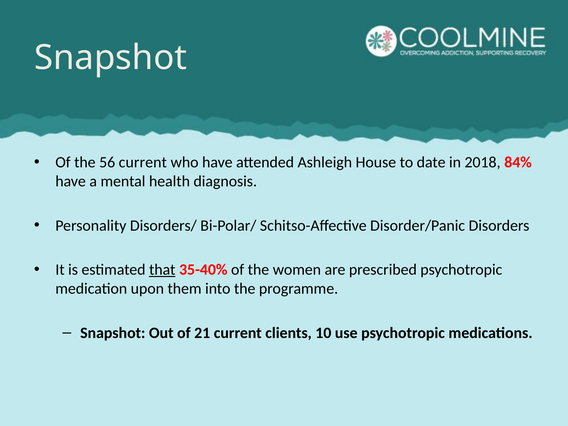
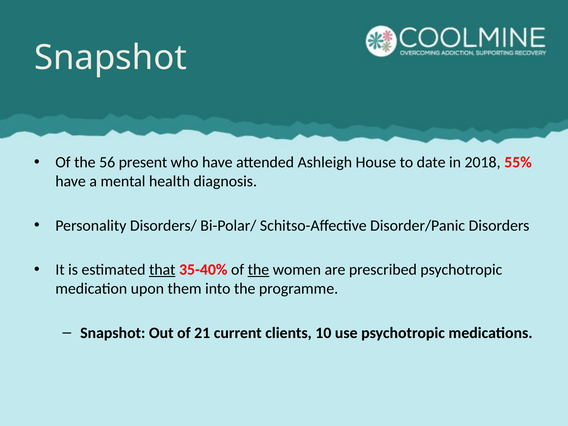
56 current: current -> present
84%: 84% -> 55%
the at (258, 270) underline: none -> present
